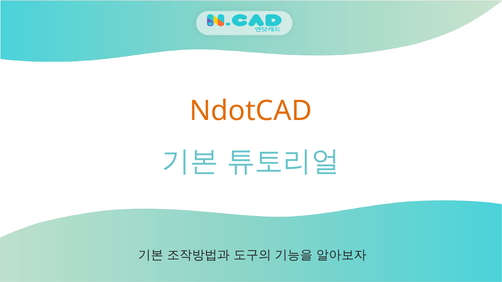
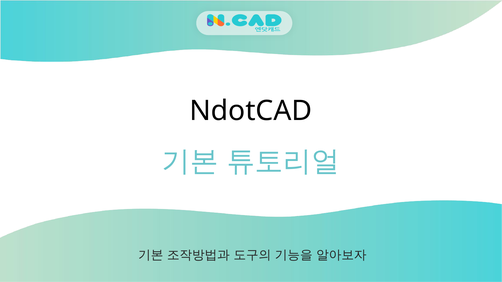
NdotCAD colour: orange -> black
